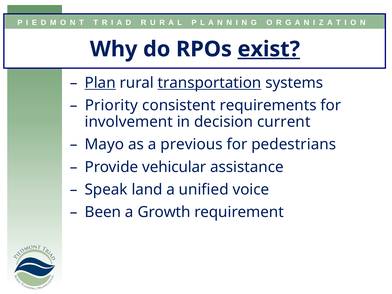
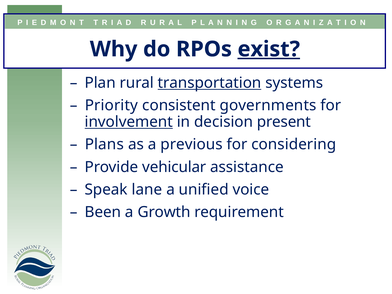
Plan underline: present -> none
requirements: requirements -> governments
involvement underline: none -> present
current: current -> present
Mayo: Mayo -> Plans
pedestrians: pedestrians -> considering
land: land -> lane
